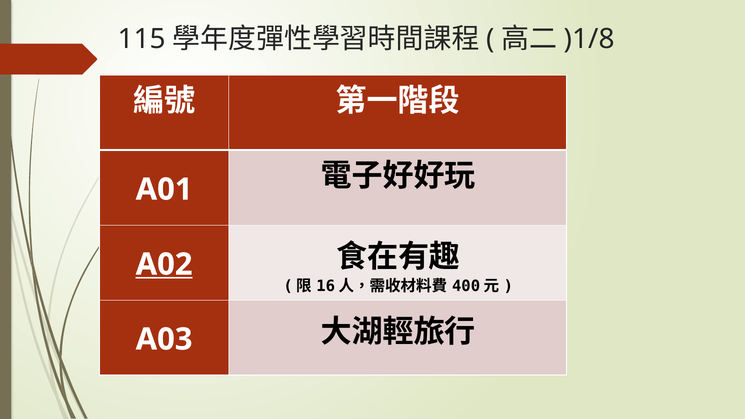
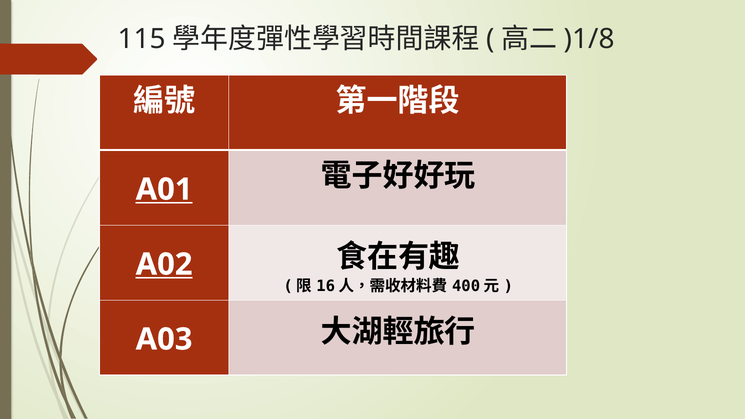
A01 underline: none -> present
